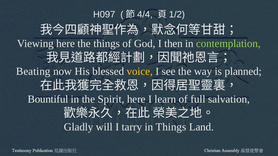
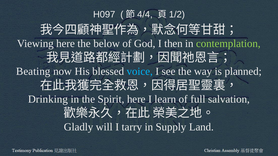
the things: things -> below
voice colour: yellow -> light blue
Bountiful: Bountiful -> Drinking
in Things: Things -> Supply
